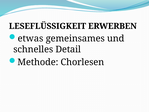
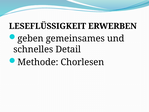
etwas: etwas -> geben
